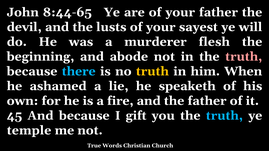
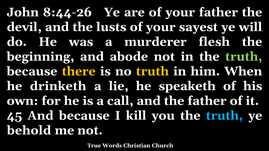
8:44-65: 8:44-65 -> 8:44-26
truth at (244, 57) colour: pink -> light green
there colour: light blue -> yellow
ashamed: ashamed -> drinketh
fire: fire -> call
gift: gift -> kill
temple: temple -> behold
